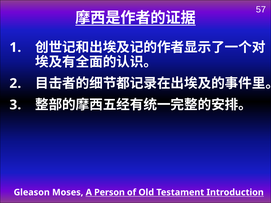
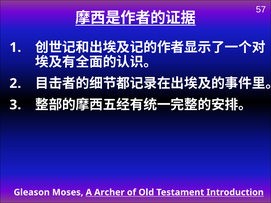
Person: Person -> Archer
